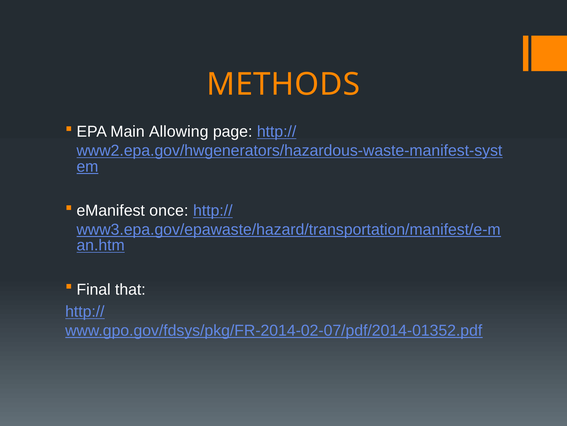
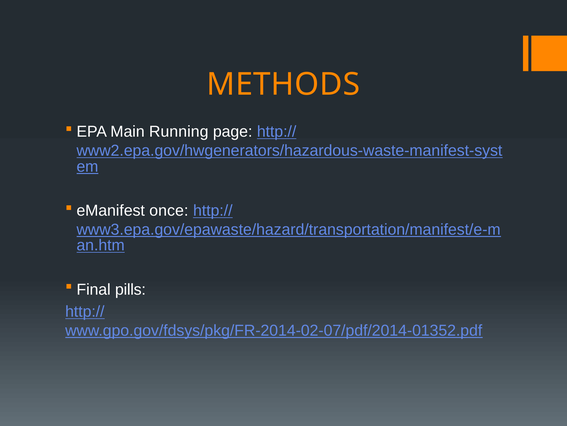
Allowing: Allowing -> Running
that: that -> pills
